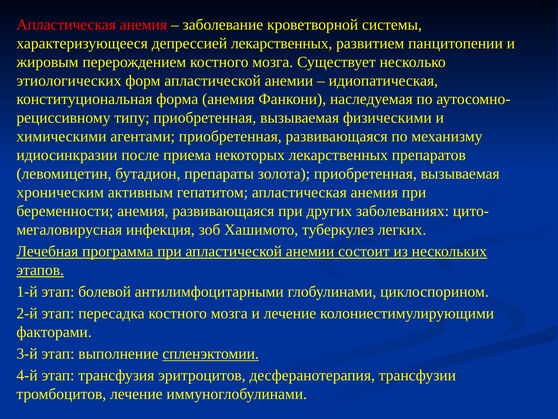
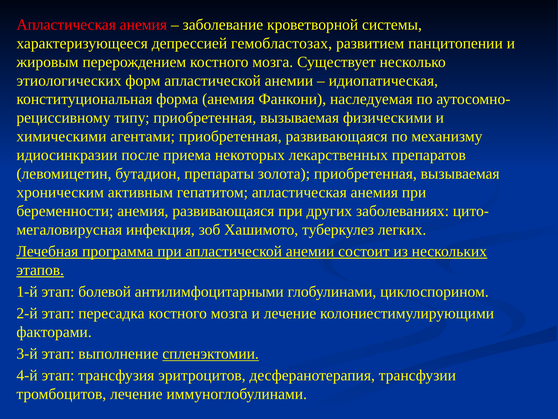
депрессией лекарственных: лекарственных -> гемобластозах
